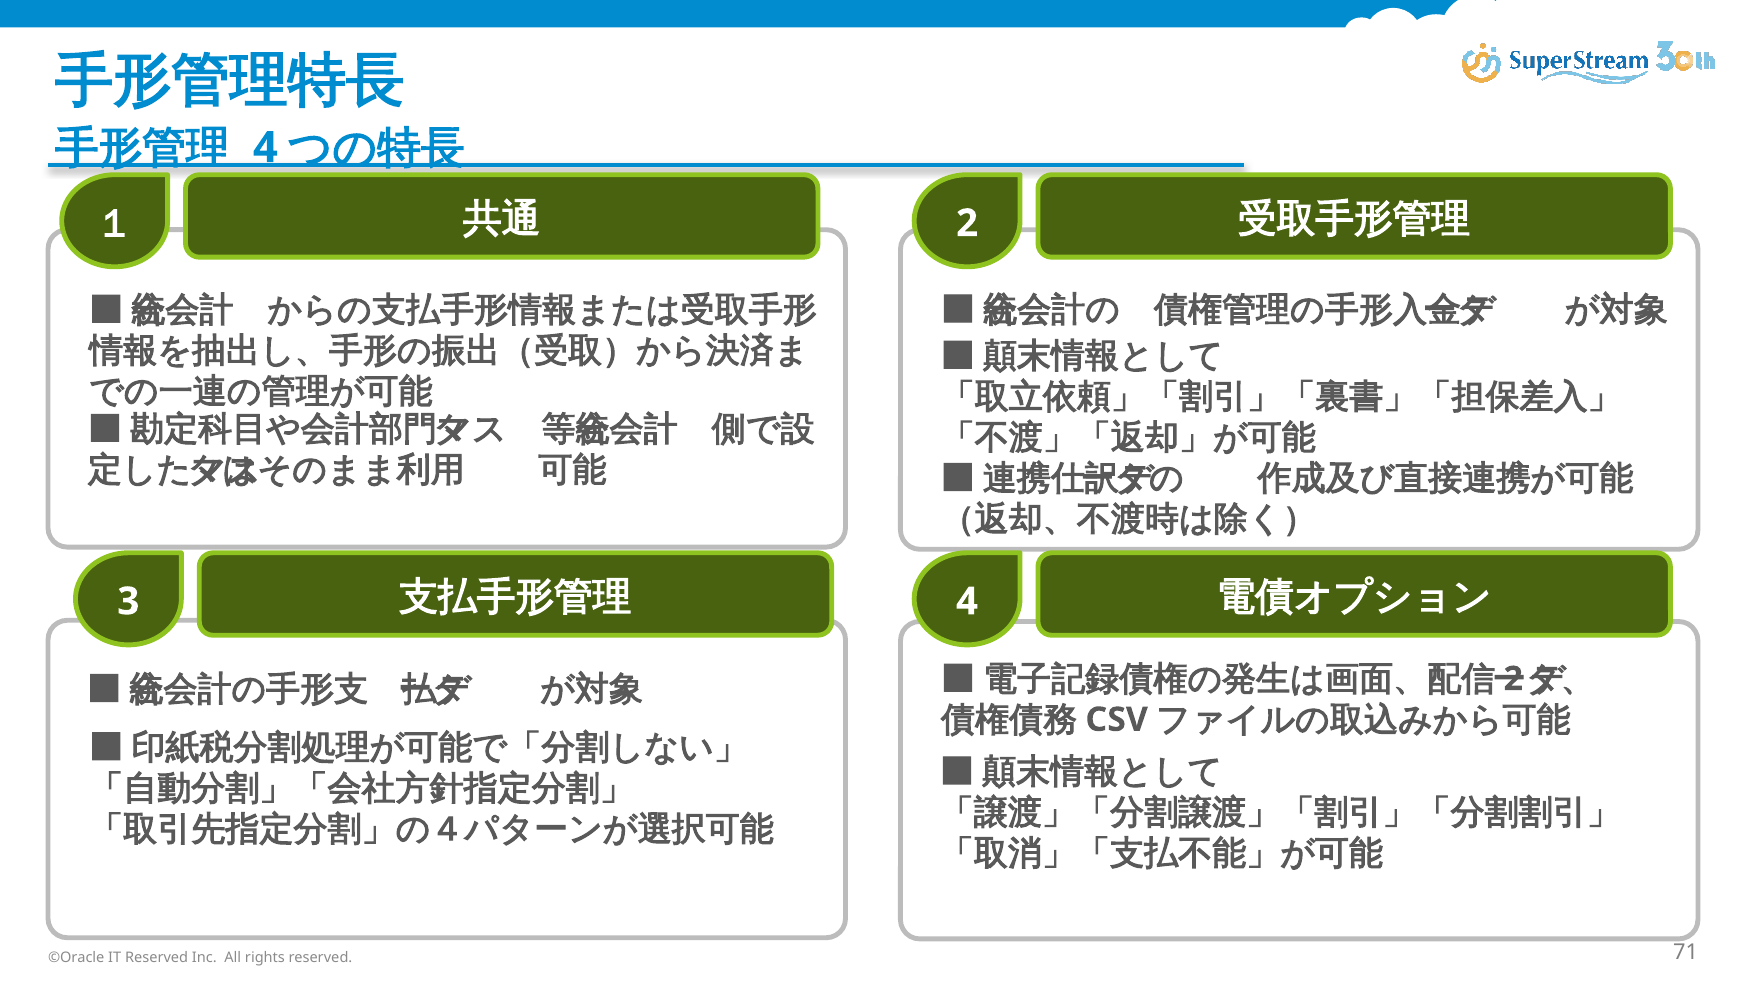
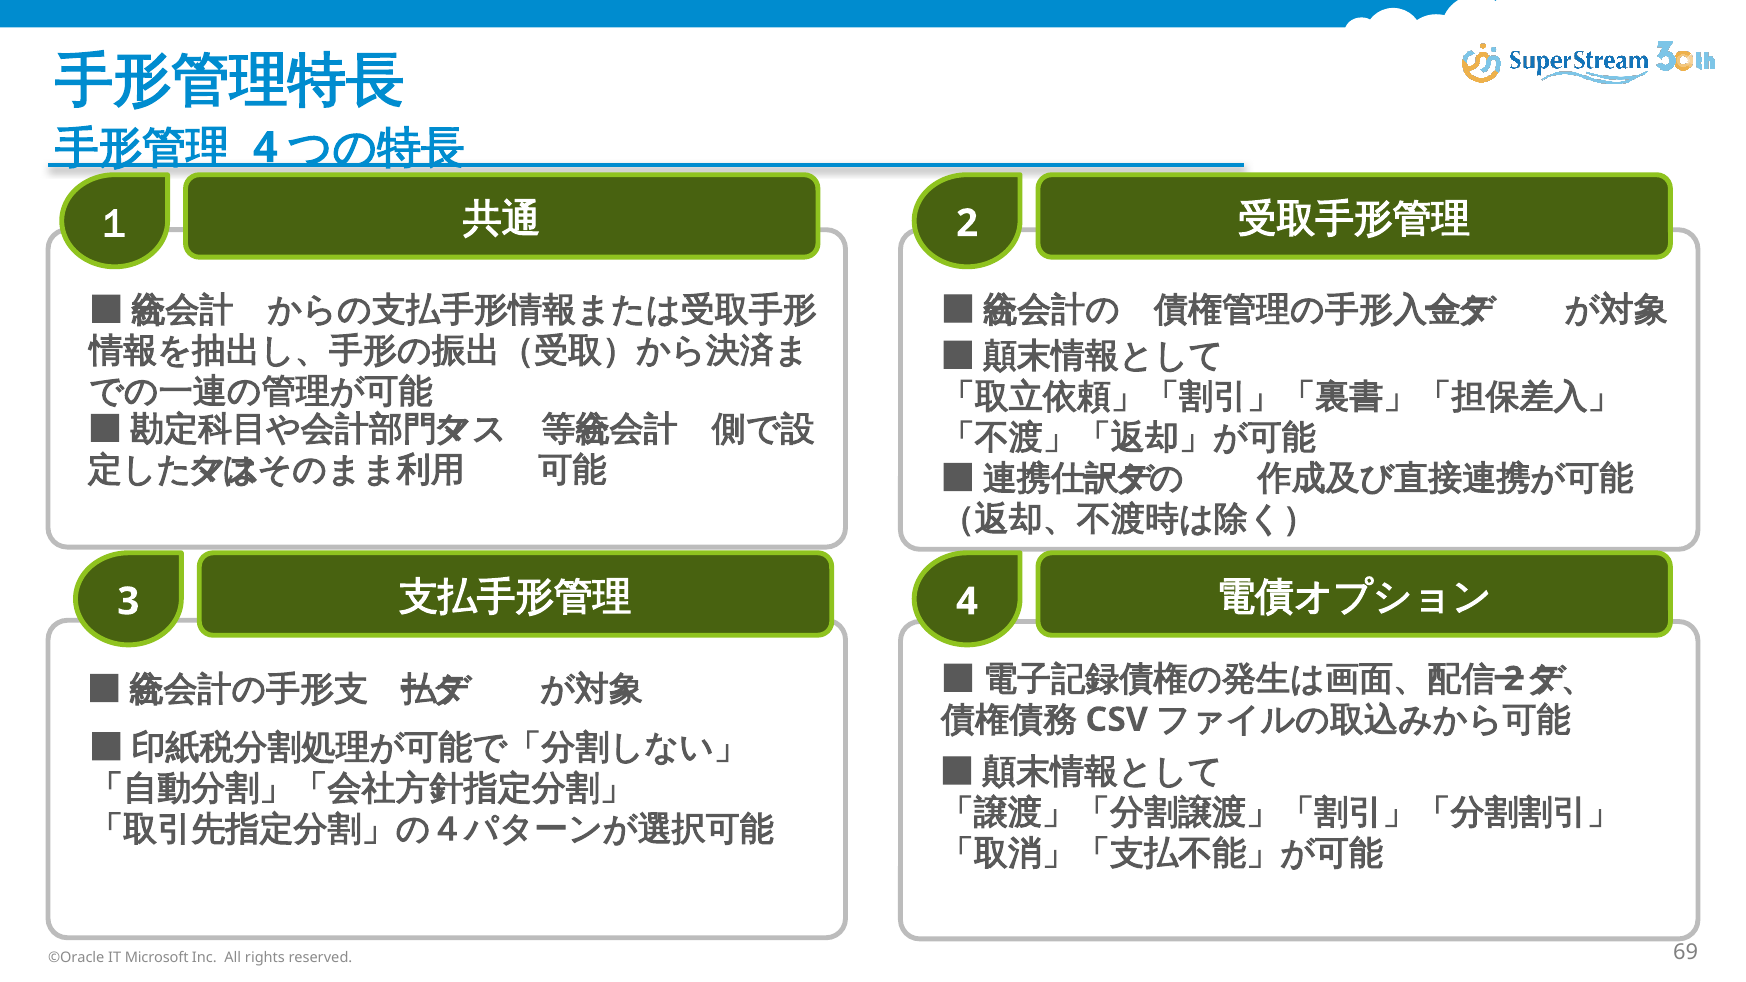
IT Reserved: Reserved -> Microsoft
71: 71 -> 69
